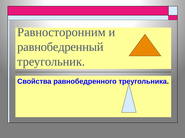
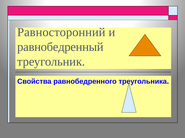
Равносторонним: Равносторонним -> Равносторонний
